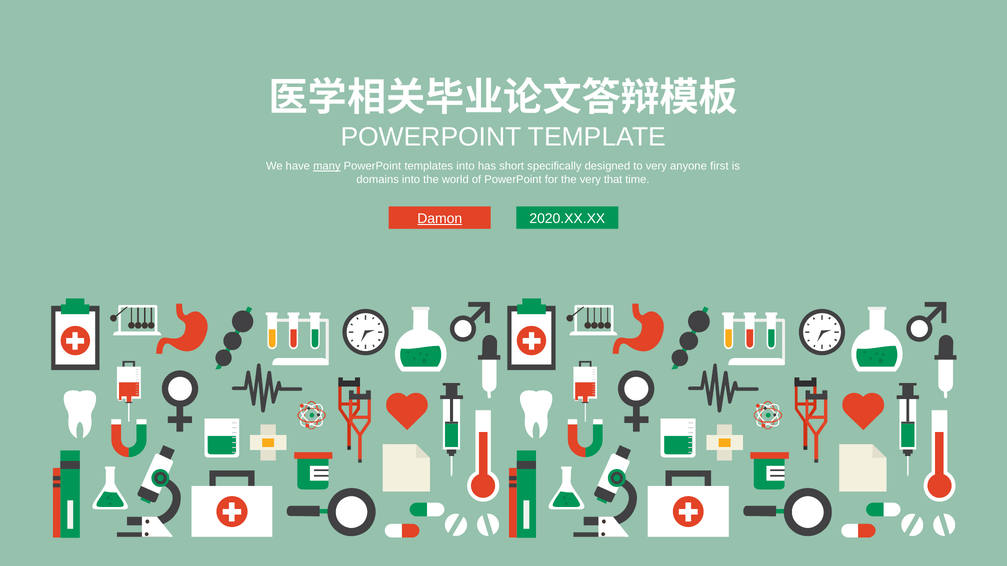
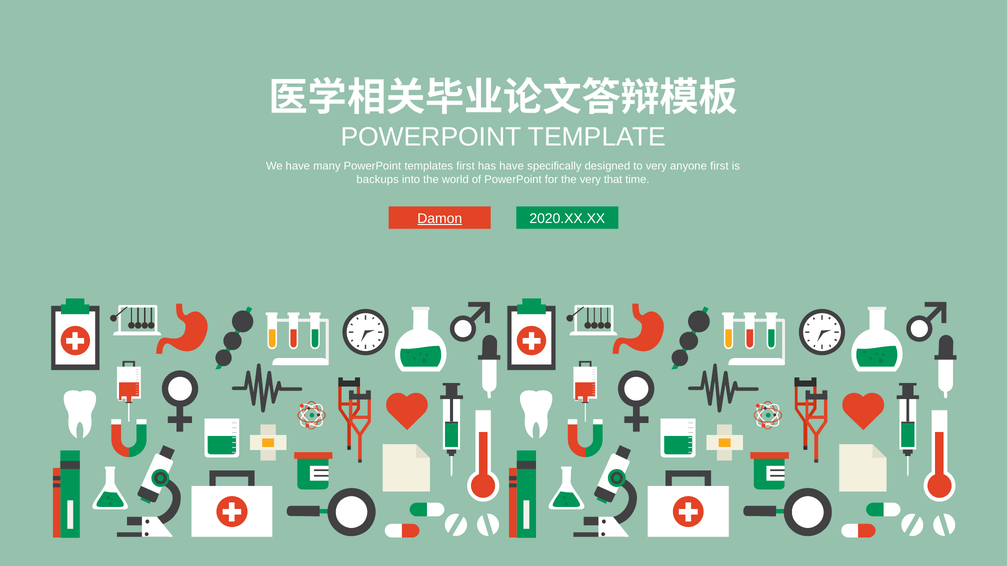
many underline: present -> none
templates into: into -> first
has short: short -> have
domains: domains -> backups
